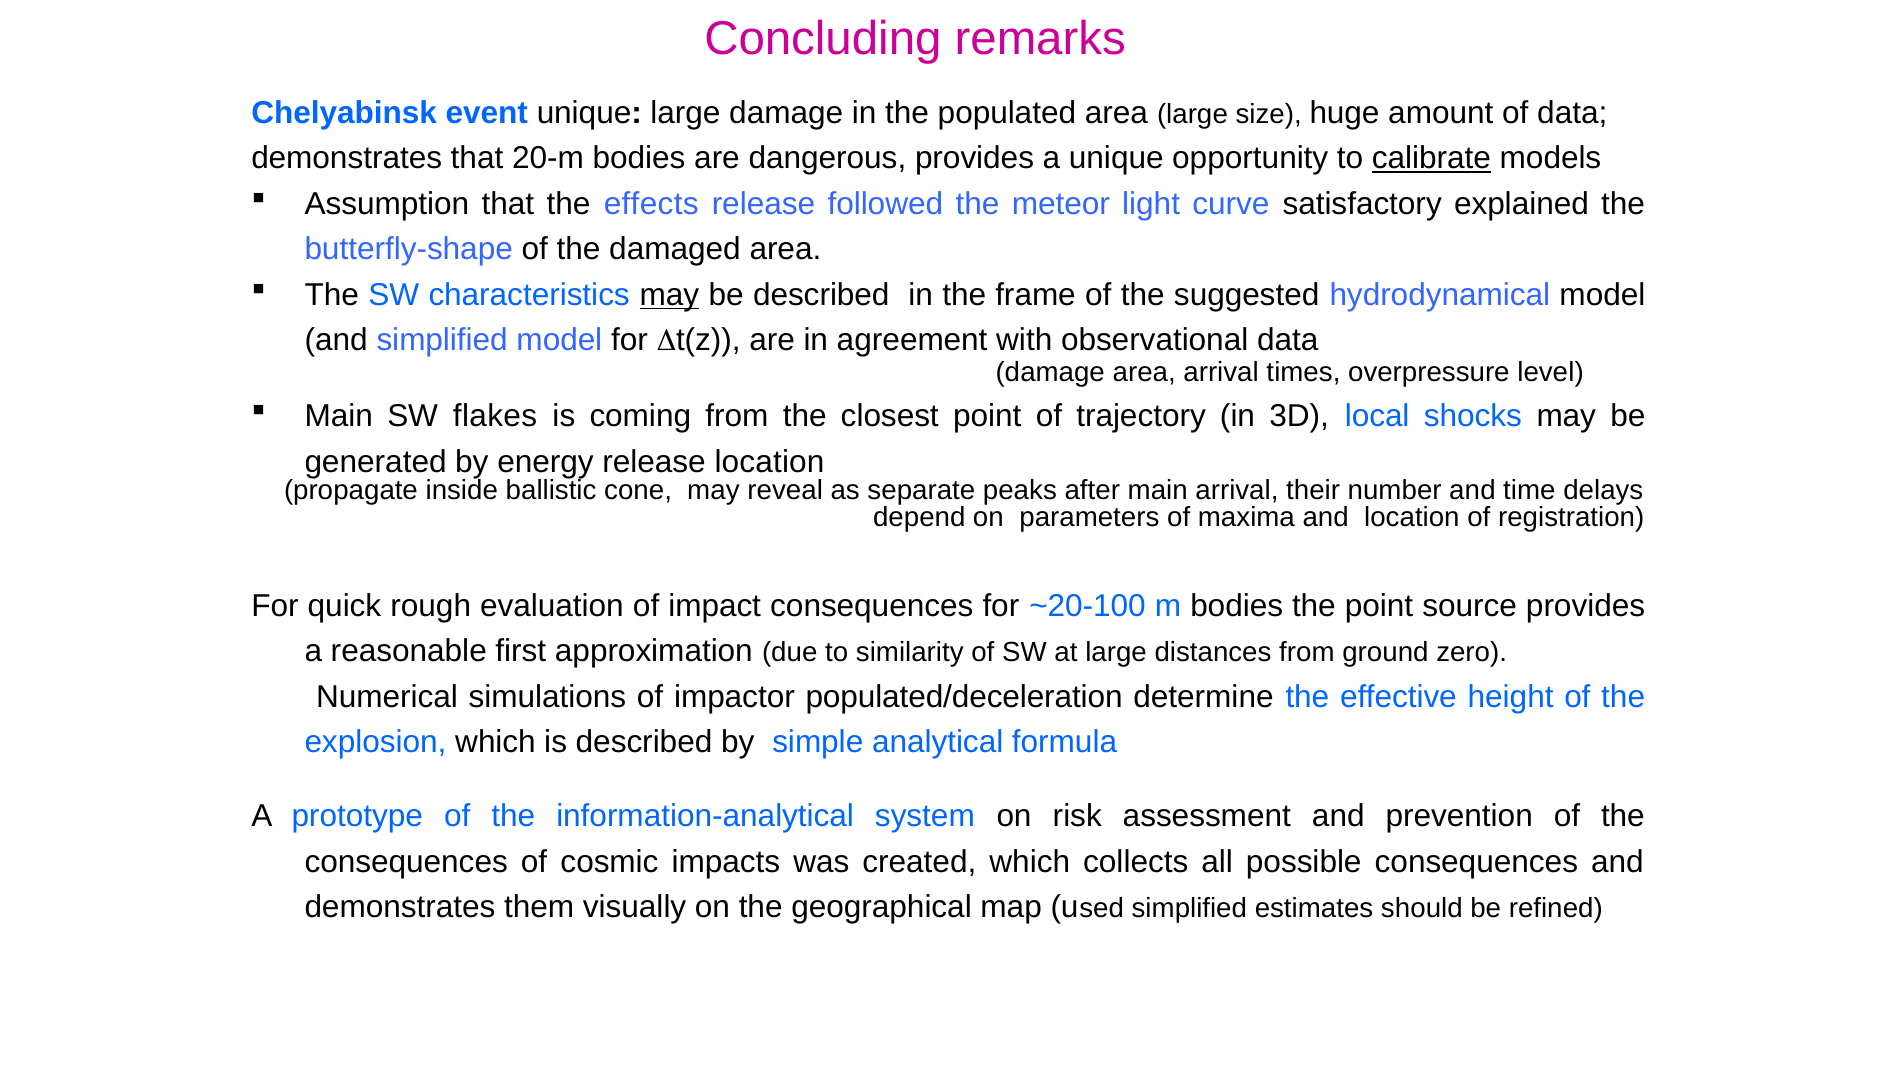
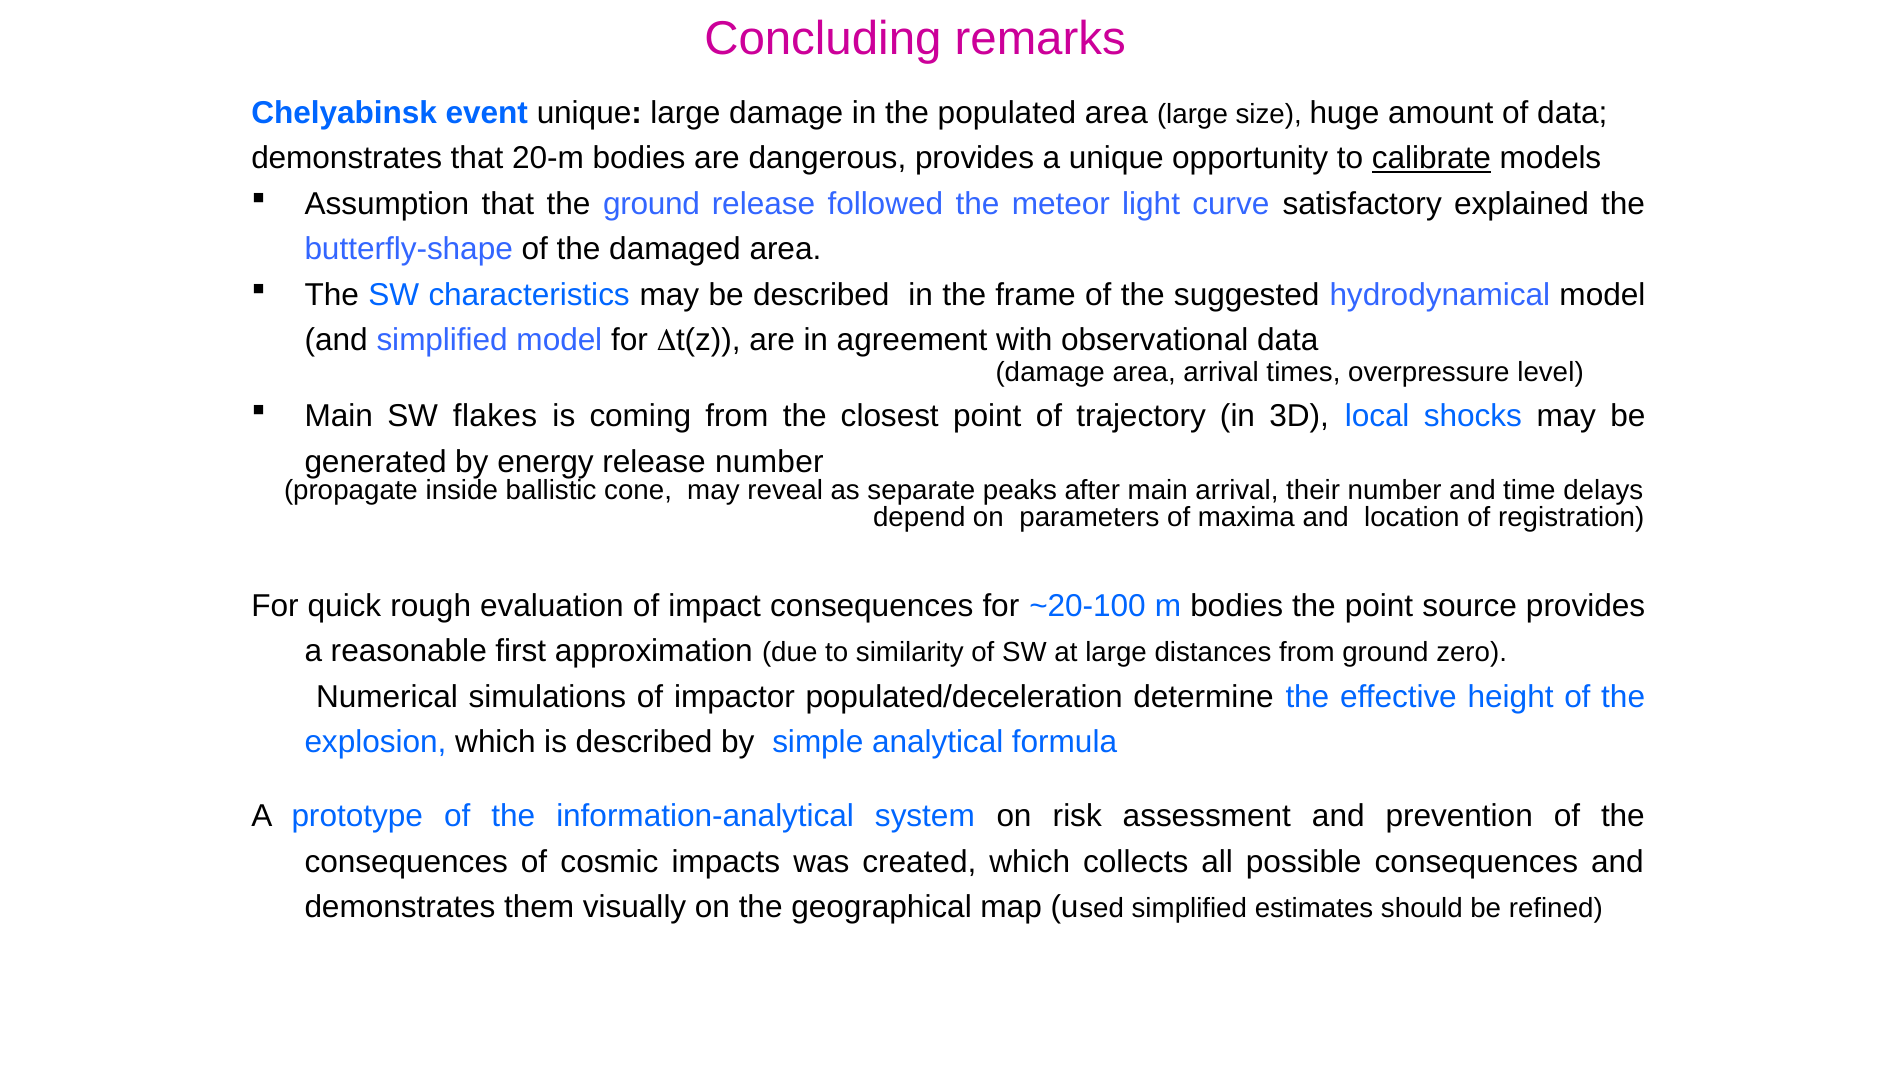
the effects: effects -> ground
may at (669, 295) underline: present -> none
release location: location -> number
